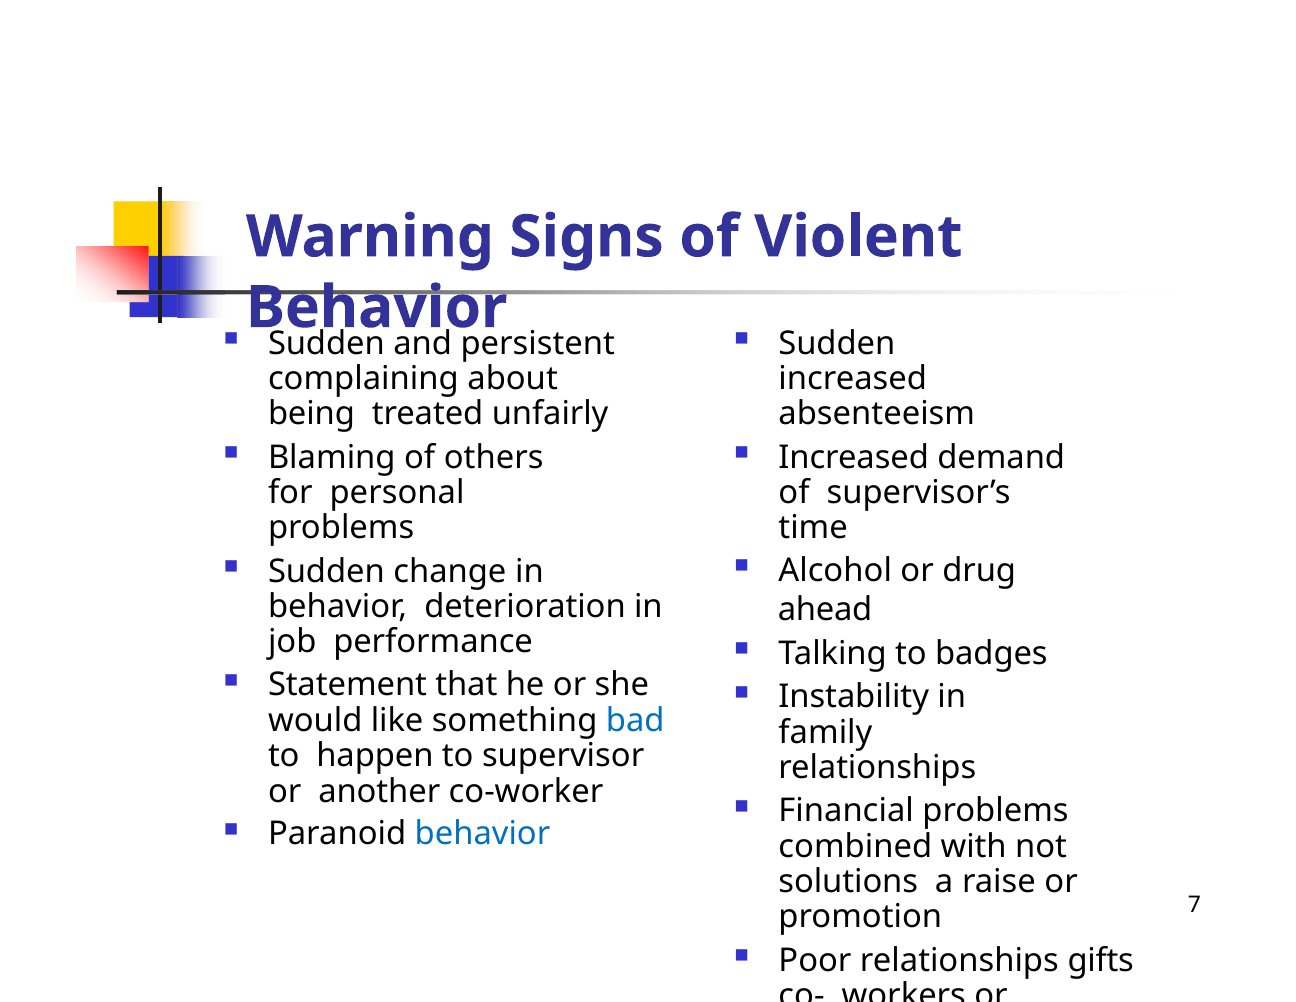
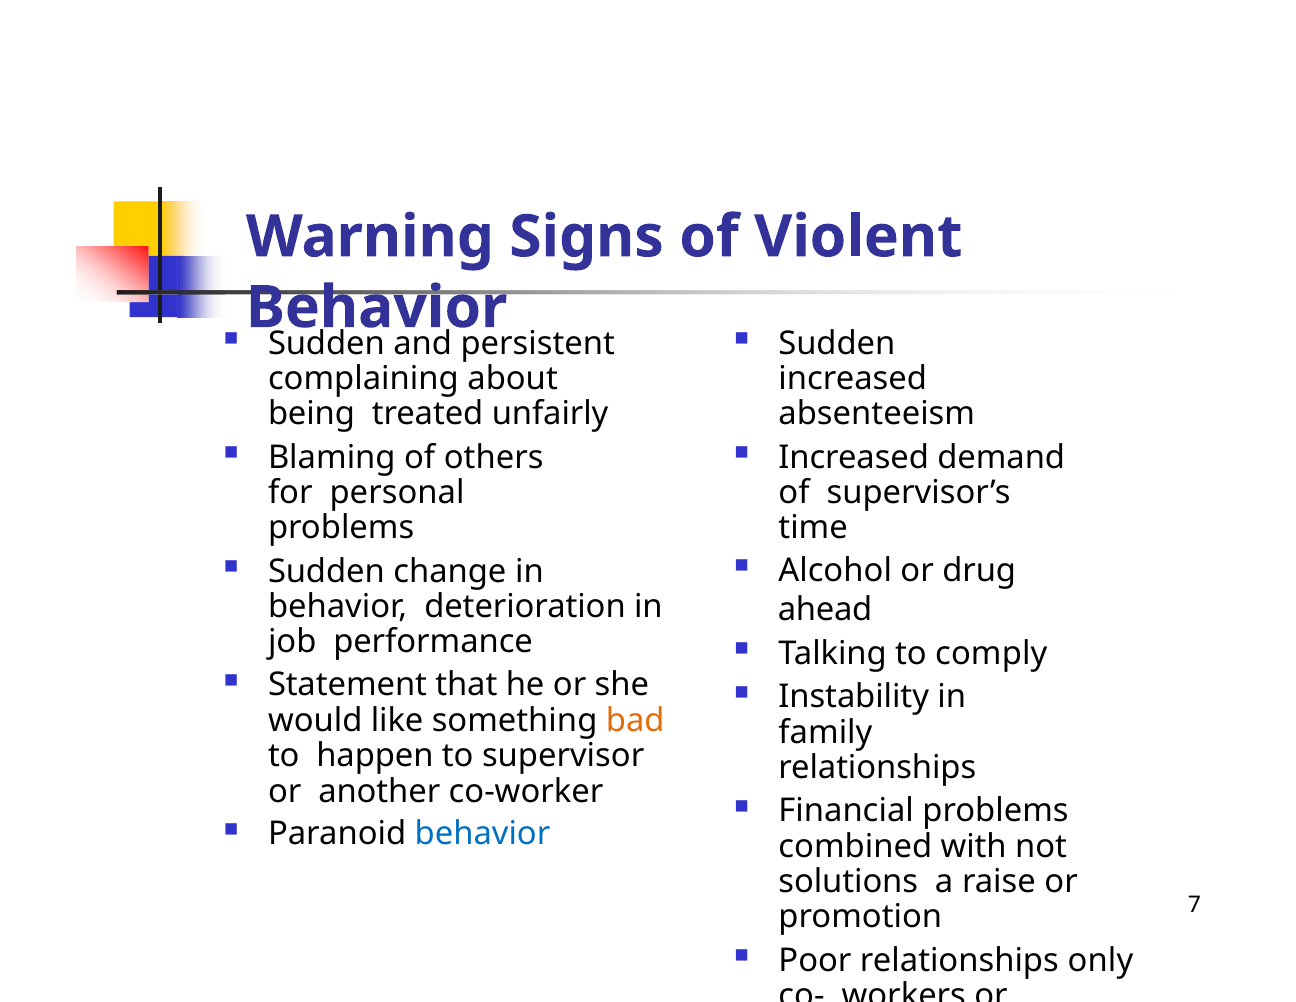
badges: badges -> comply
bad colour: blue -> orange
gifts: gifts -> only
